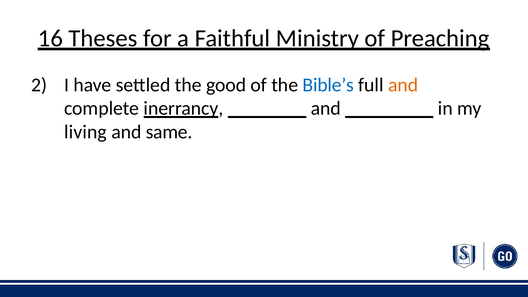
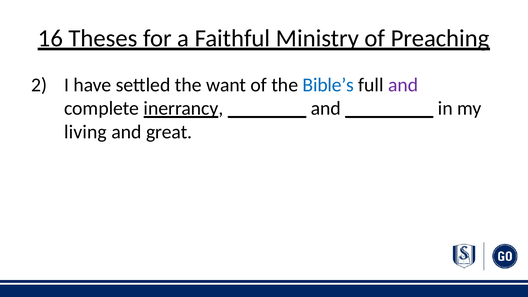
good: good -> want
and at (403, 85) colour: orange -> purple
same: same -> great
